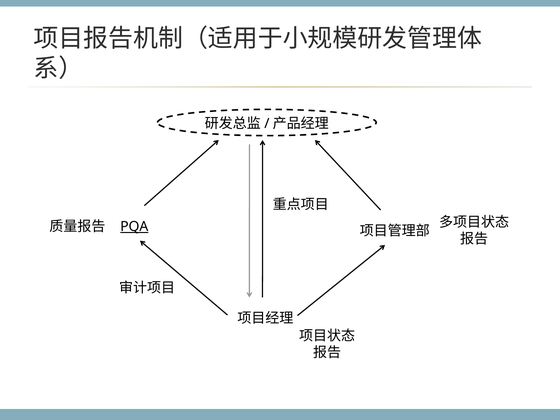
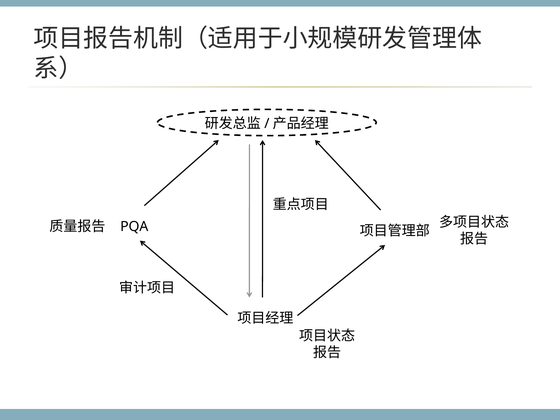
PQA underline: present -> none
